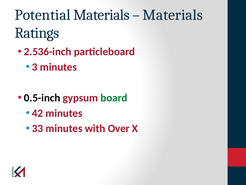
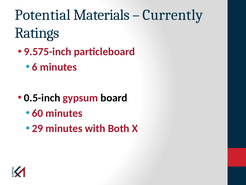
Materials at (173, 15): Materials -> Currently
2.536-inch: 2.536-inch -> 9.575-inch
3: 3 -> 6
board colour: green -> black
42: 42 -> 60
33: 33 -> 29
Over: Over -> Both
